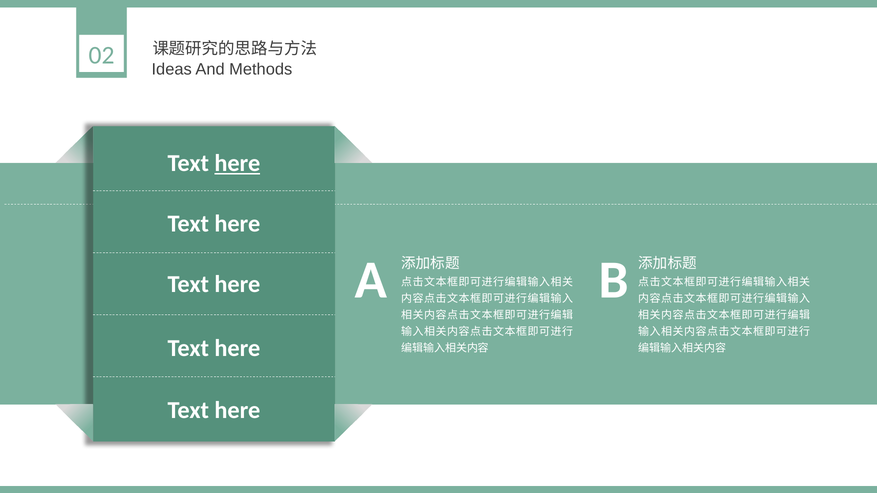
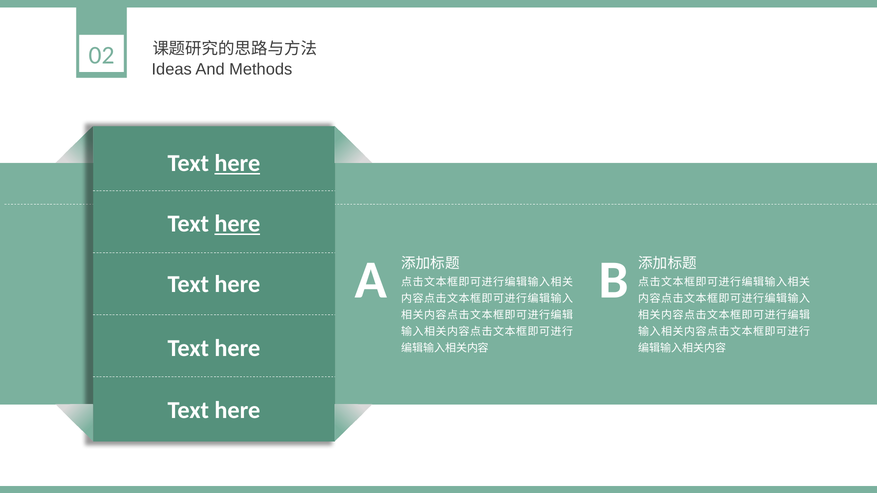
here at (237, 224) underline: none -> present
